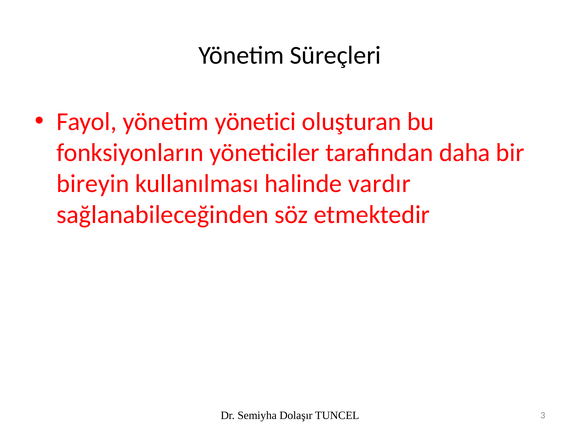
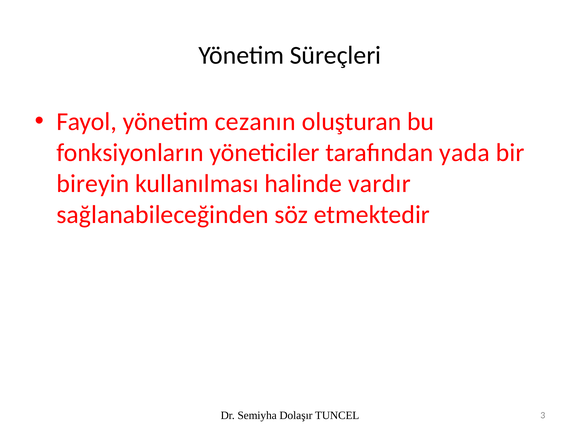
yönetici: yönetici -> cezanın
daha: daha -> yada
